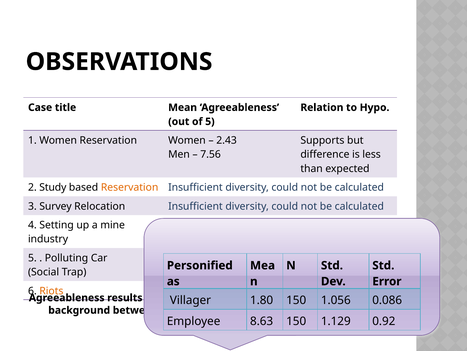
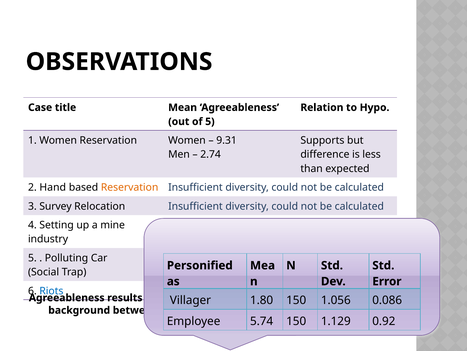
2.43: 2.43 -> 9.31
7.56: 7.56 -> 2.74
2 Study: Study -> Hand
Riots colour: orange -> blue
8.63: 8.63 -> 5.74
